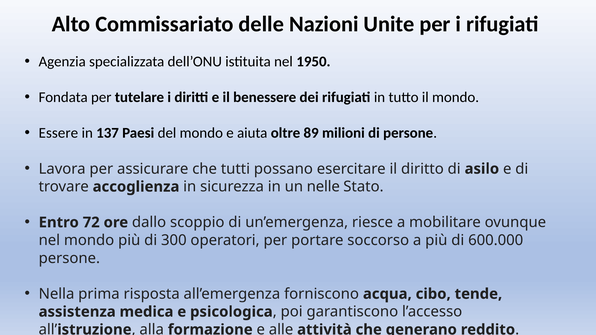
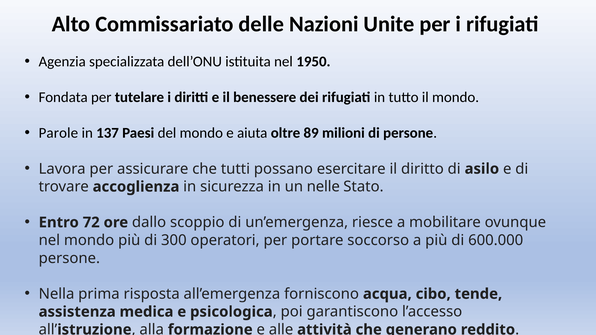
Essere: Essere -> Parole
